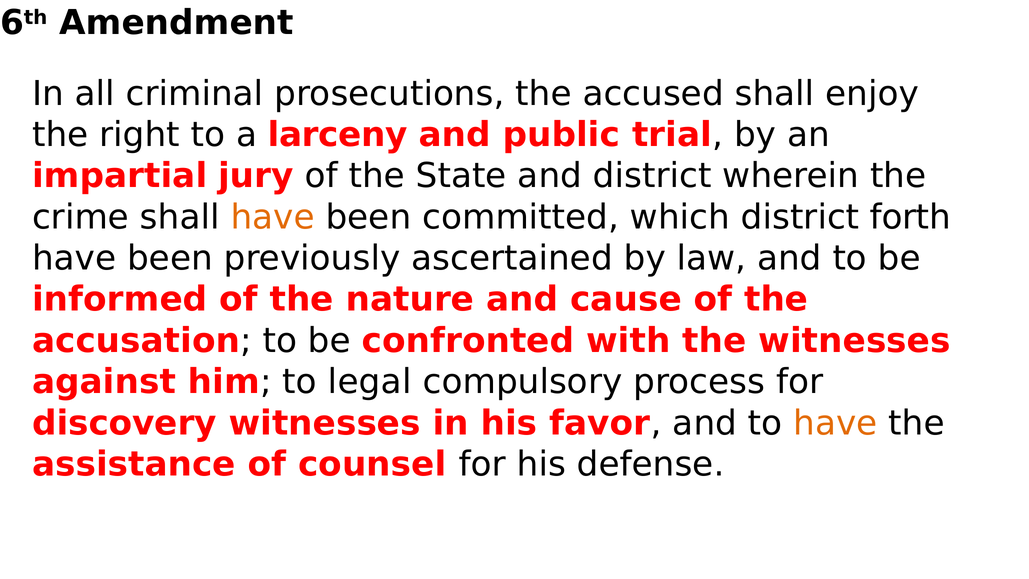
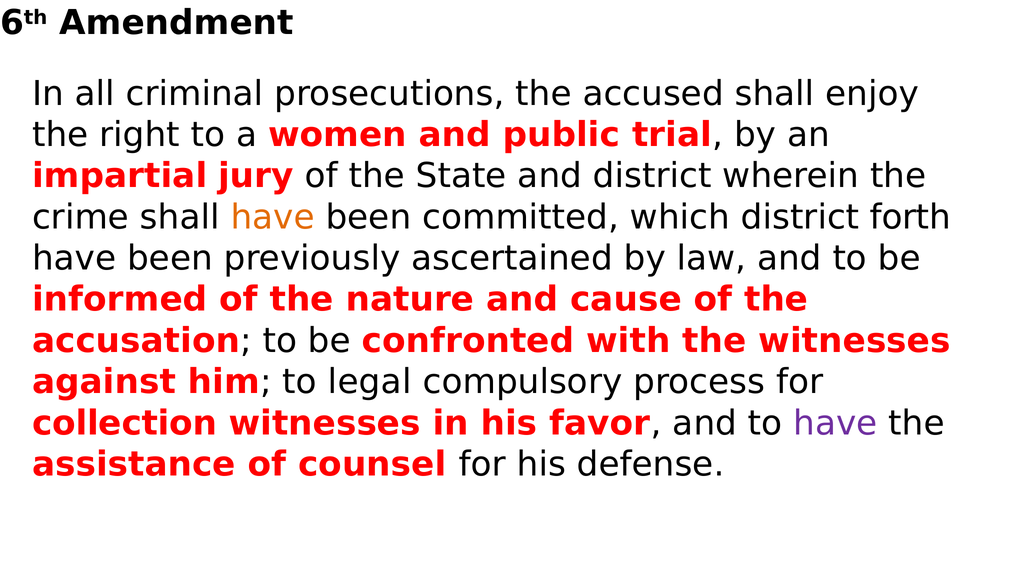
larceny: larceny -> women
discovery: discovery -> collection
have at (835, 423) colour: orange -> purple
